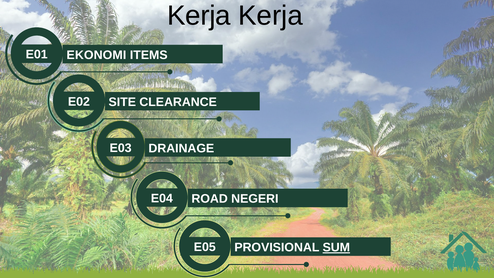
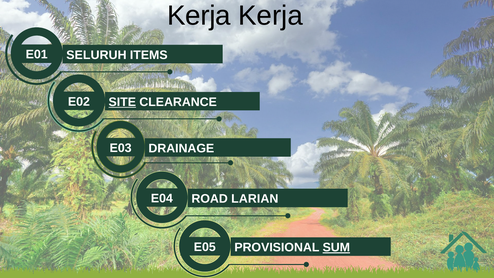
EKONOMI: EKONOMI -> SELURUH
SITE underline: none -> present
NEGERI: NEGERI -> LARIAN
